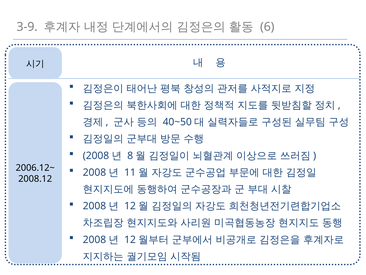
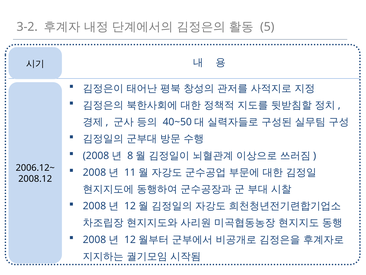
3-9: 3-9 -> 3-2
6: 6 -> 5
